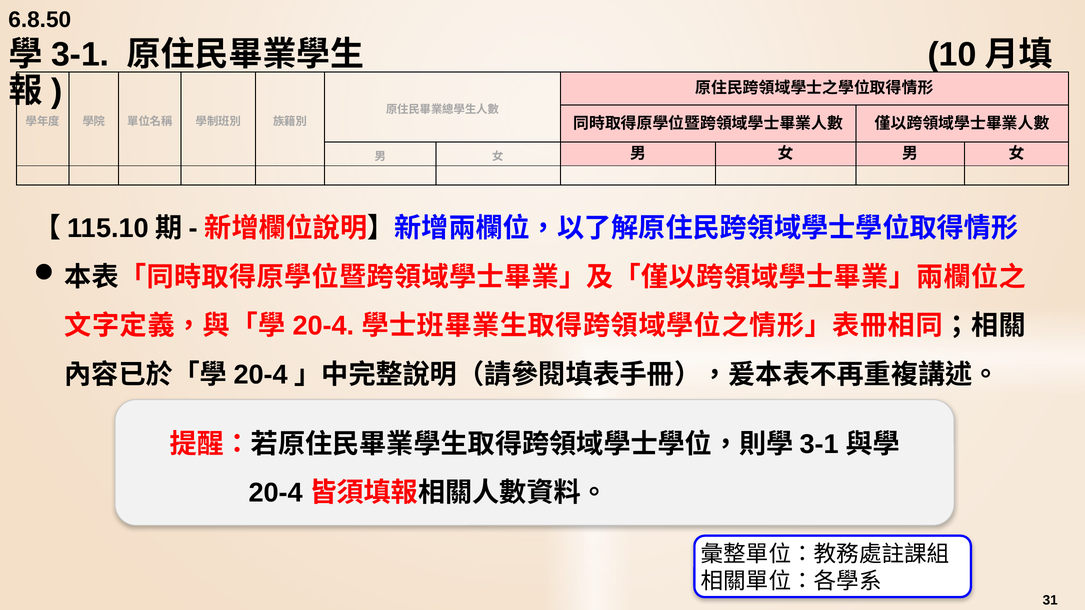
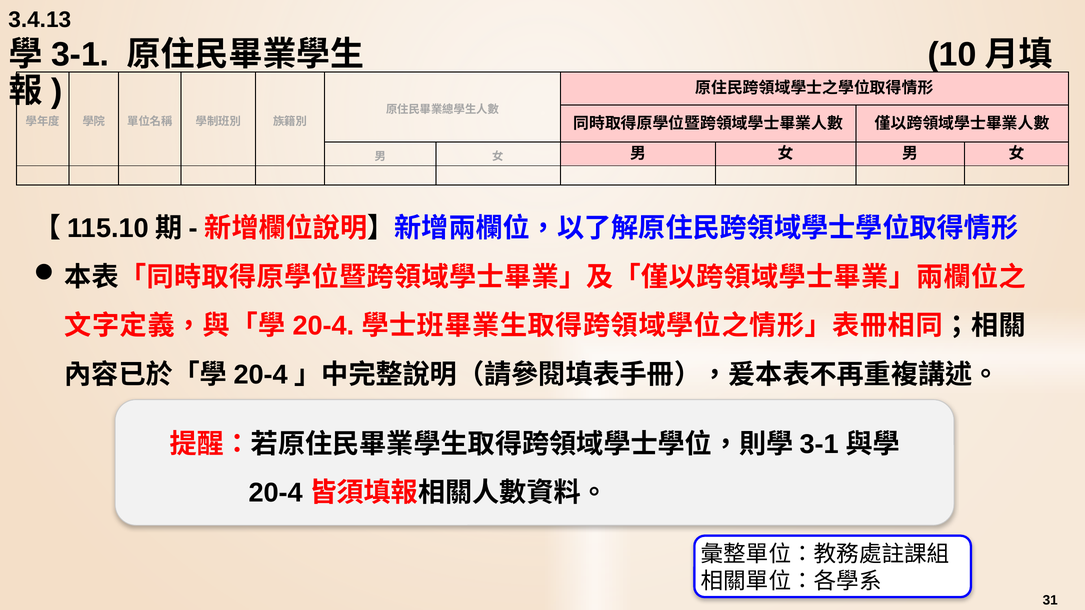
6.8.50: 6.8.50 -> 3.4.13
